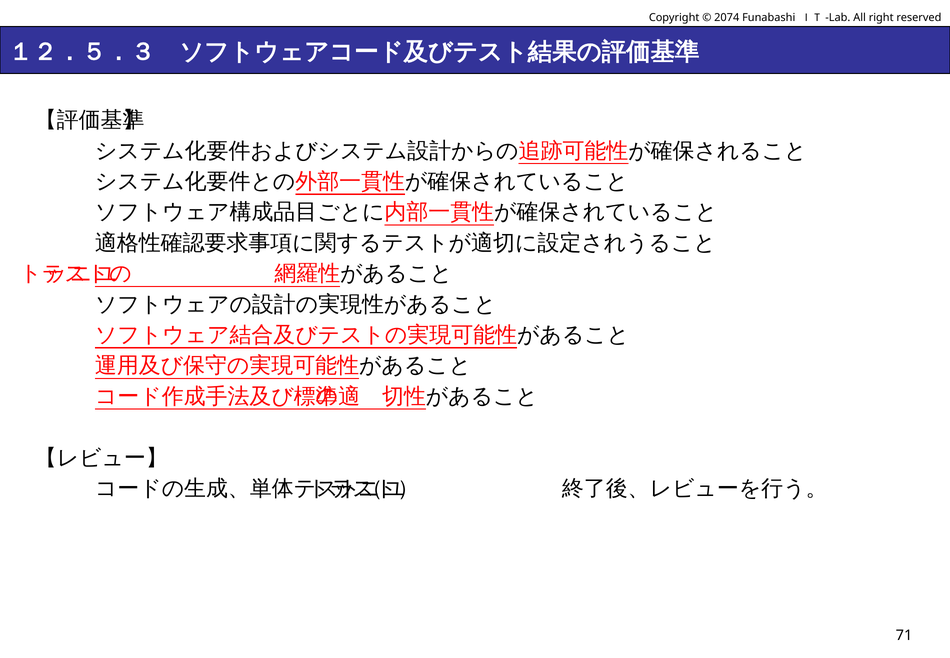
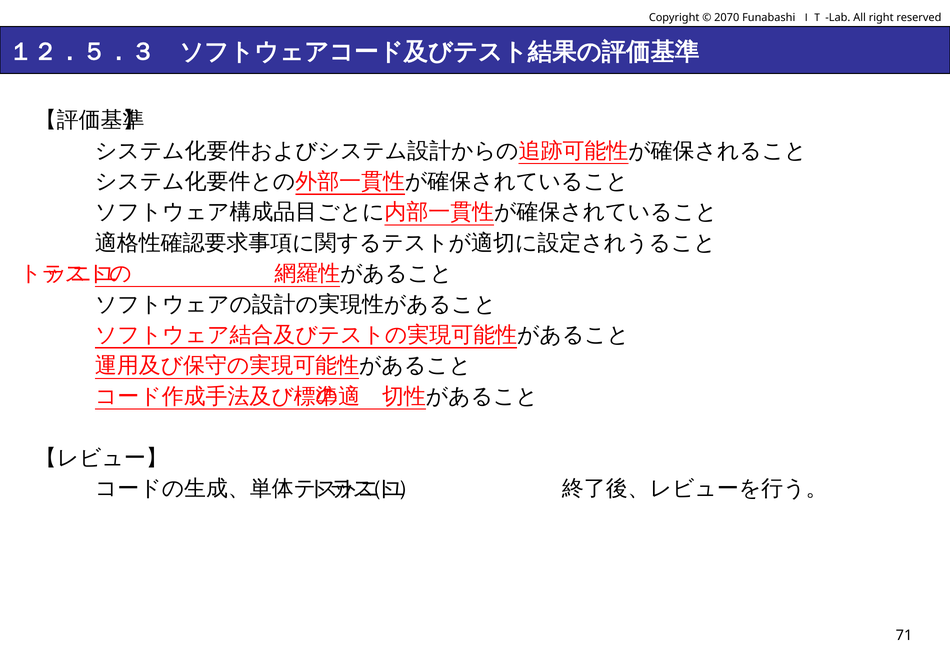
2074: 2074 -> 2070
